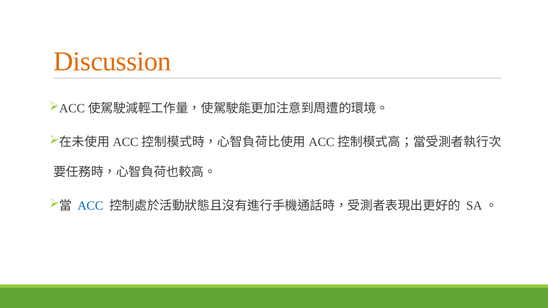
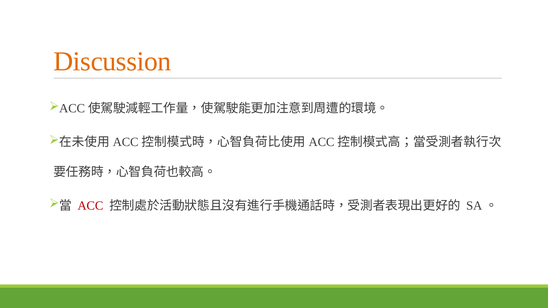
ACC colour: blue -> red
